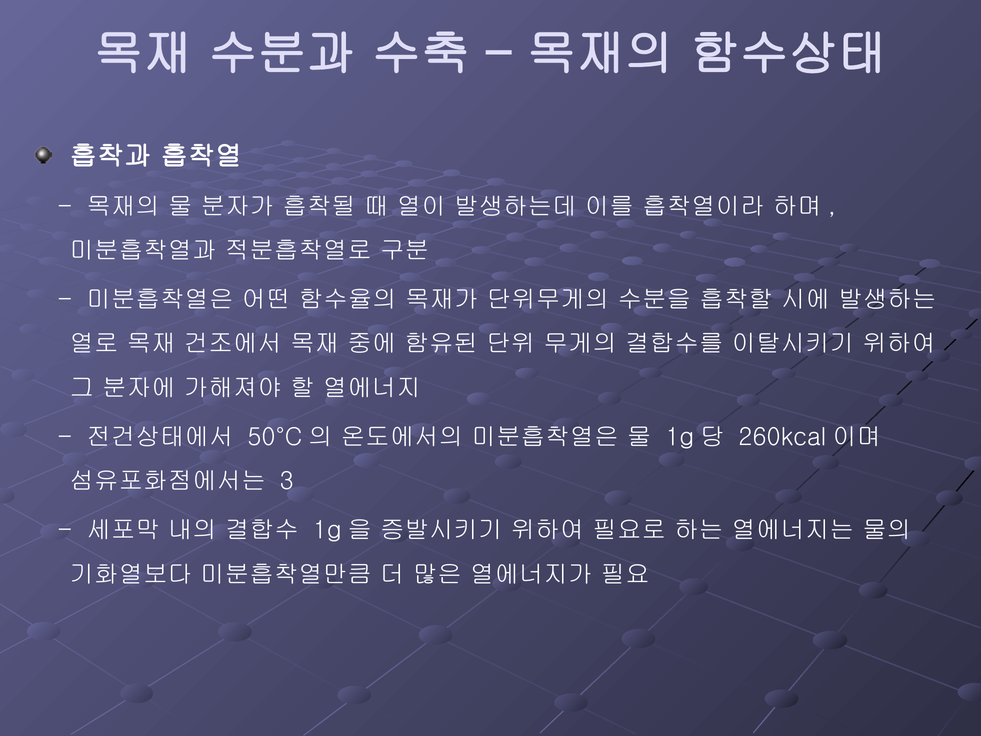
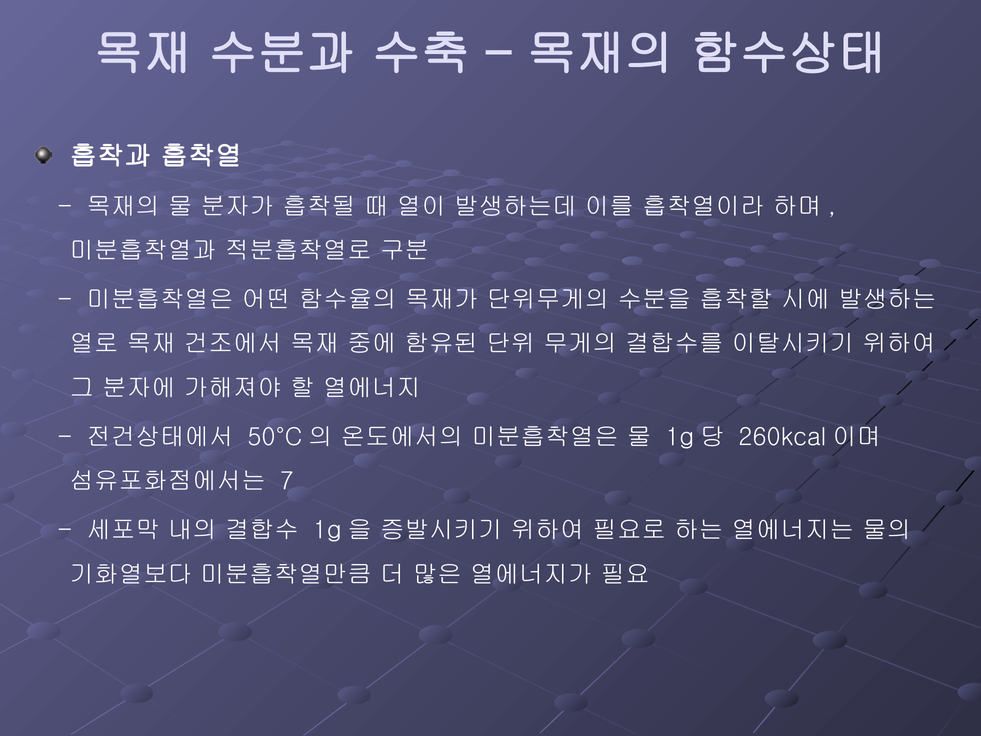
3: 3 -> 7
